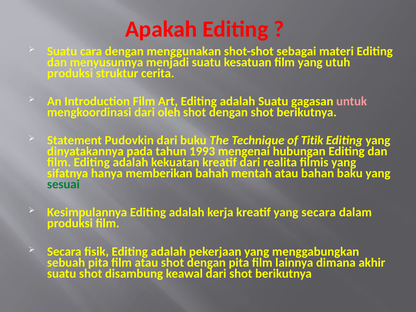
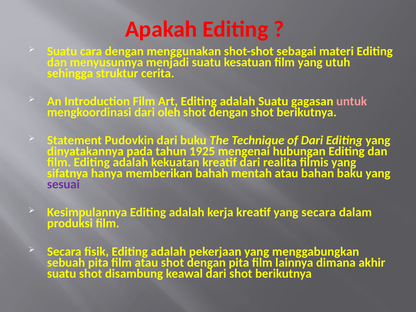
produksi at (70, 73): produksi -> sehingga
of Titik: Titik -> Dari
1993: 1993 -> 1925
sesuai colour: green -> purple
